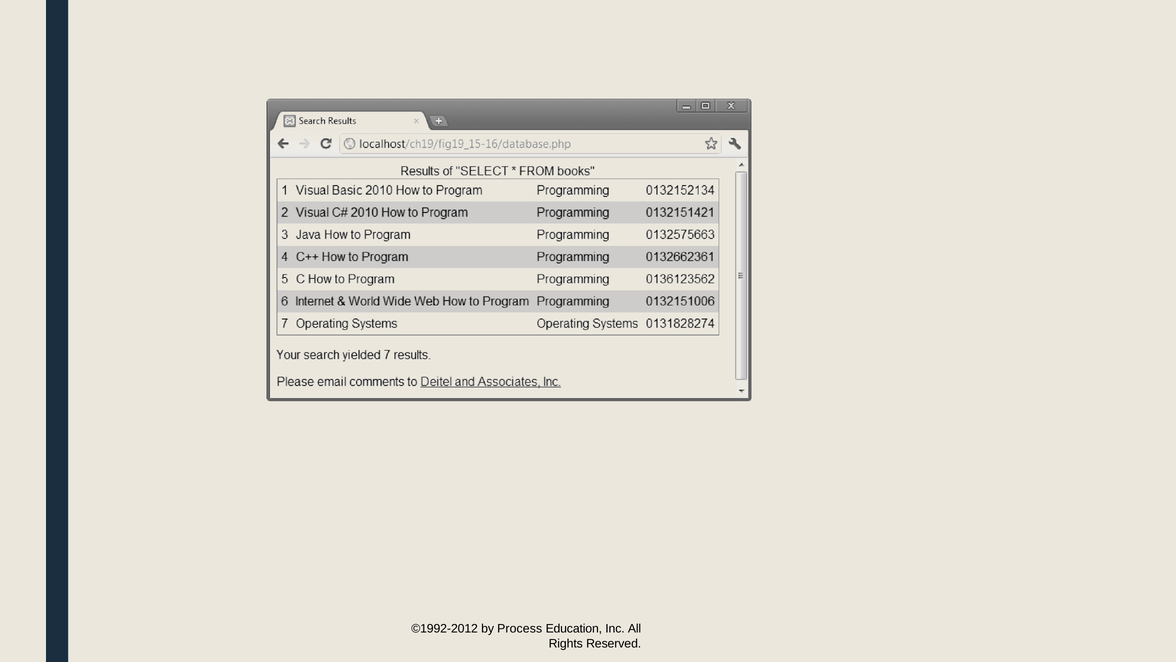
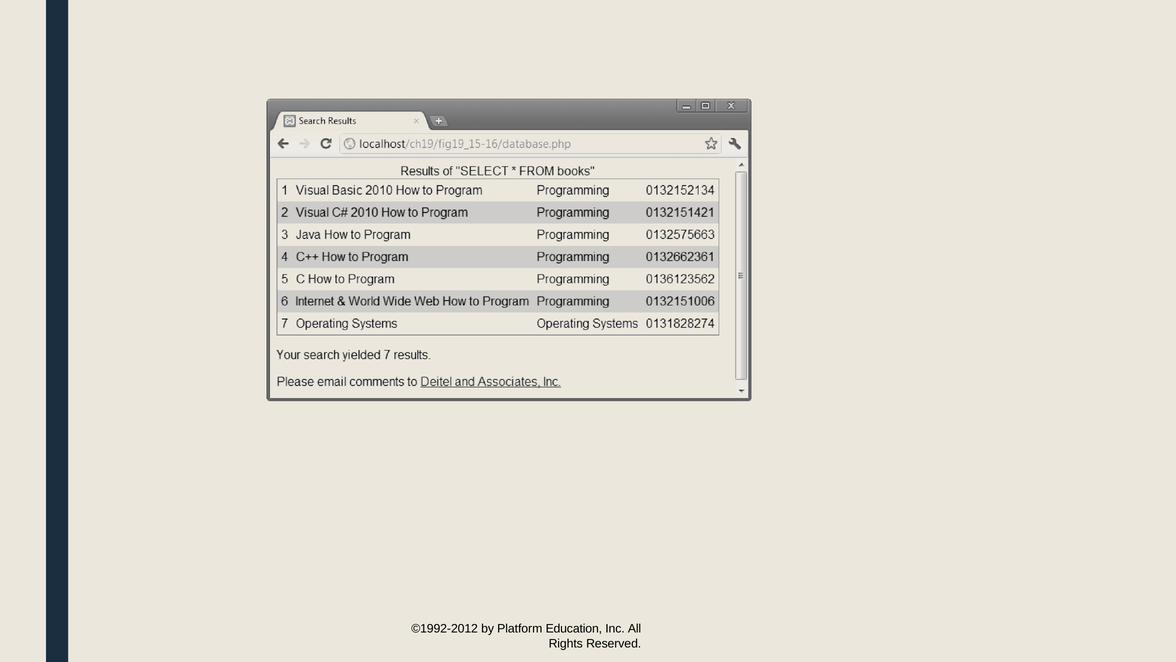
Process: Process -> Platform
